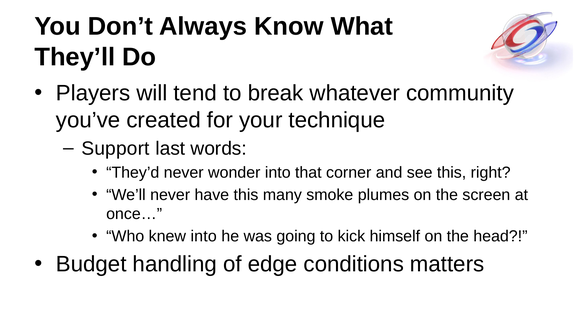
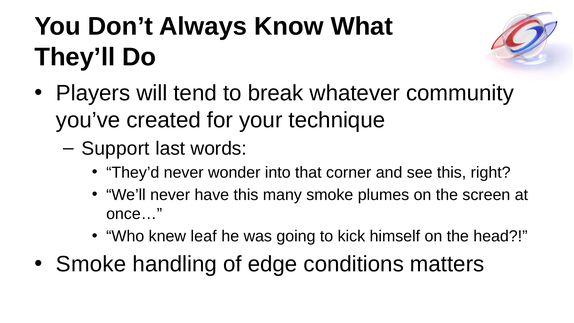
knew into: into -> leaf
Budget at (91, 264): Budget -> Smoke
